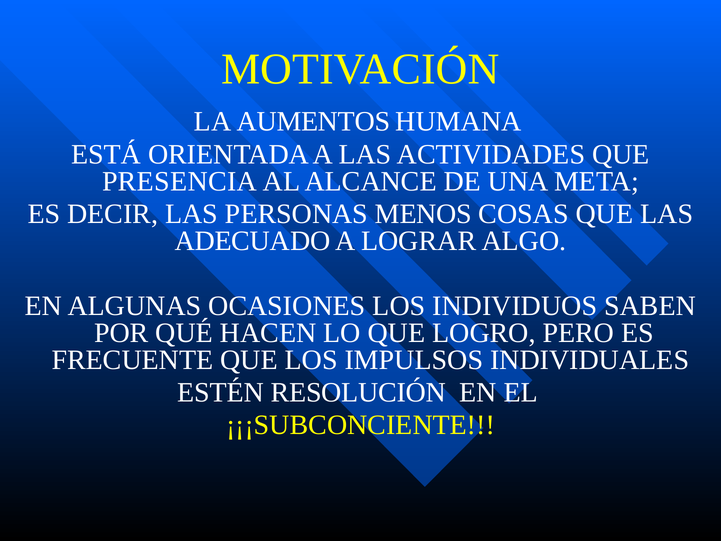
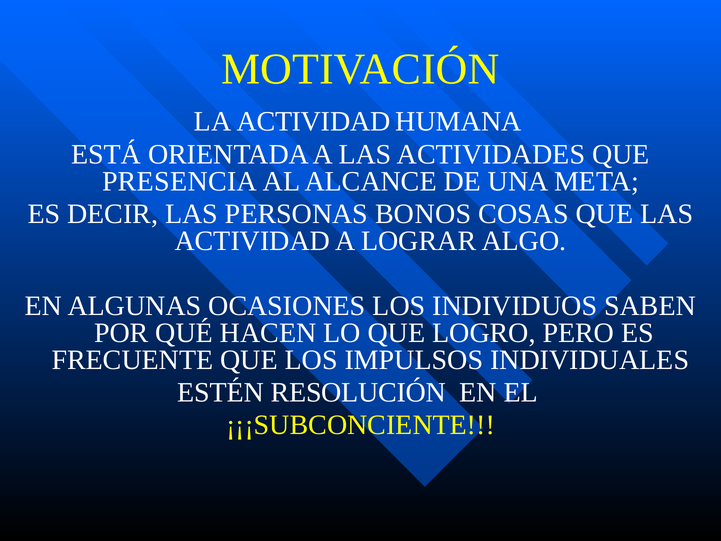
LA AUMENTOS: AUMENTOS -> ACTIVIDAD
MENOS: MENOS -> BONOS
ADECUADO at (252, 241): ADECUADO -> ACTIVIDAD
